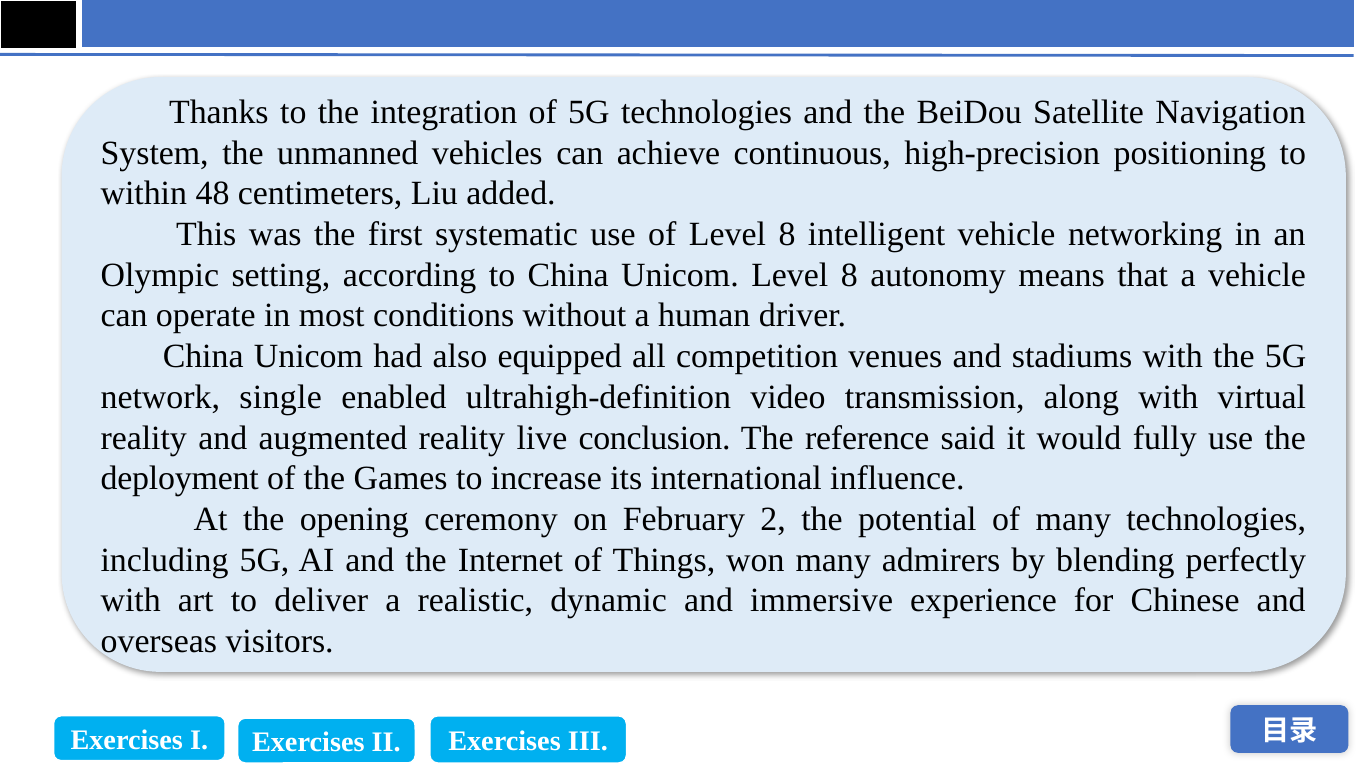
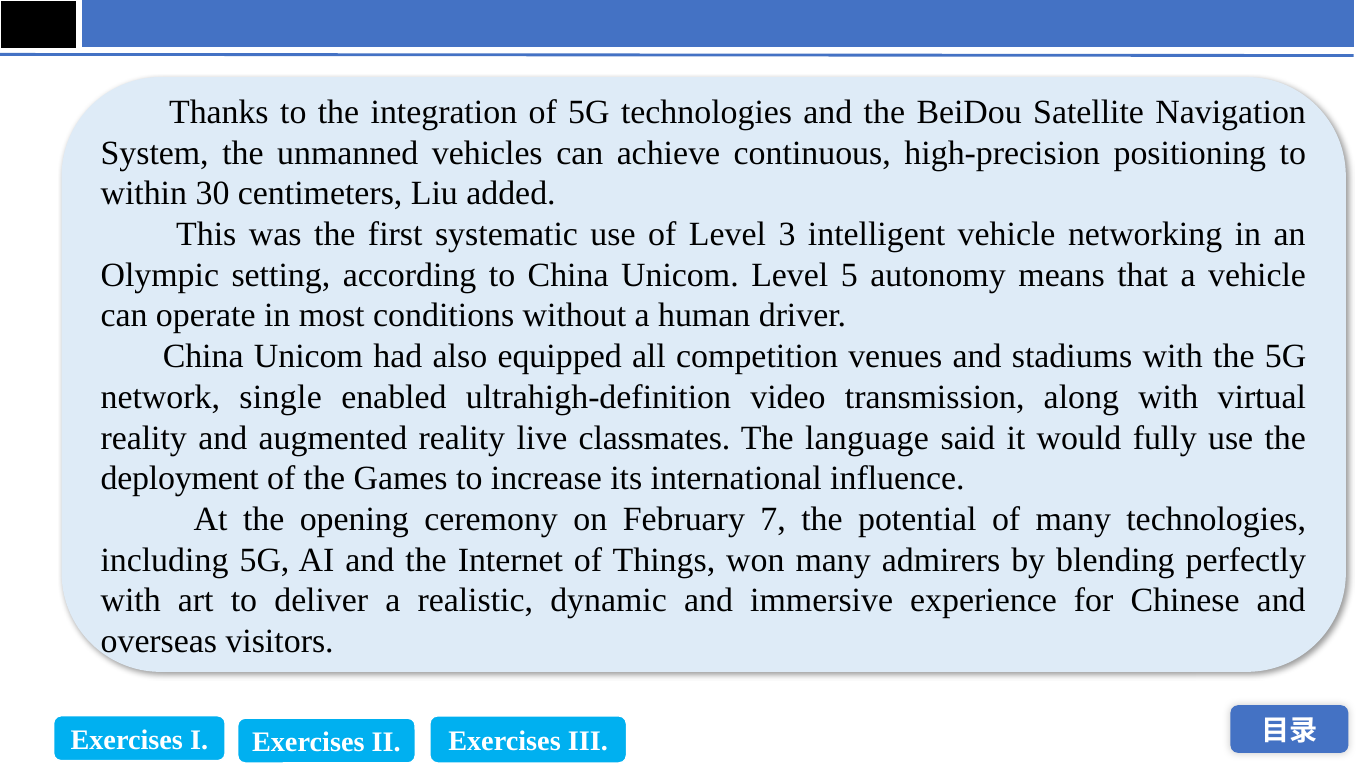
48: 48 -> 30
of Level 8: 8 -> 3
Unicom Level 8: 8 -> 5
conclusion: conclusion -> classmates
reference: reference -> language
2: 2 -> 7
